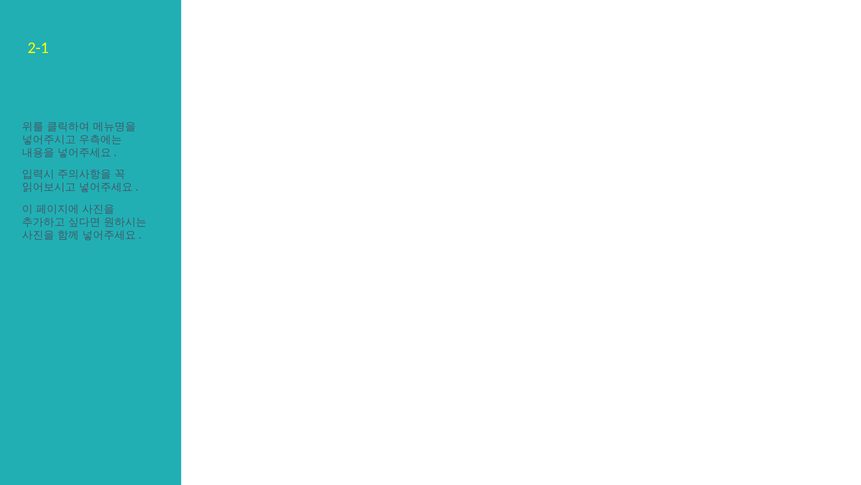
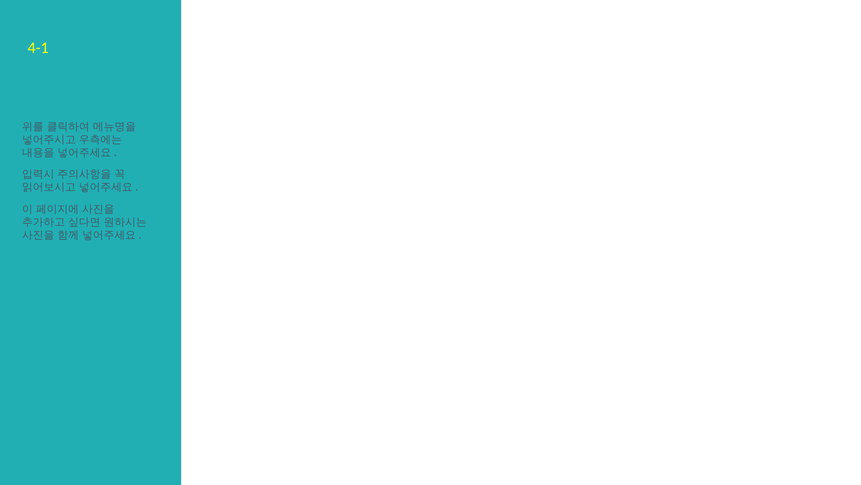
2-1: 2-1 -> 4-1
